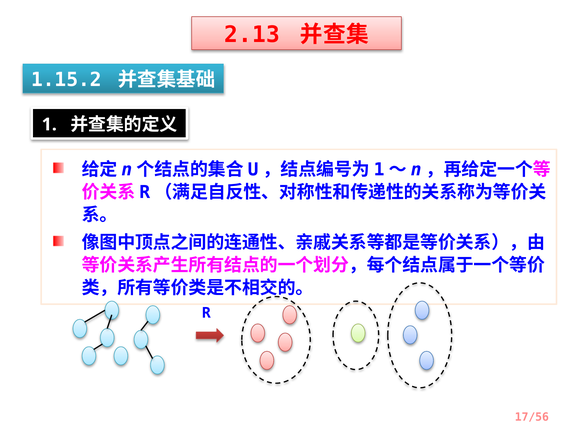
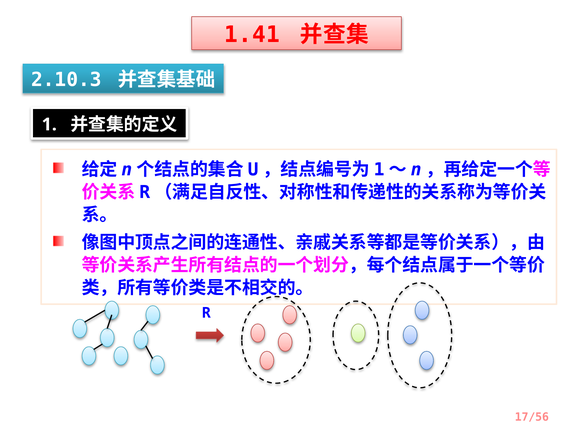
2.13: 2.13 -> 1.41
1.15.2: 1.15.2 -> 2.10.3
